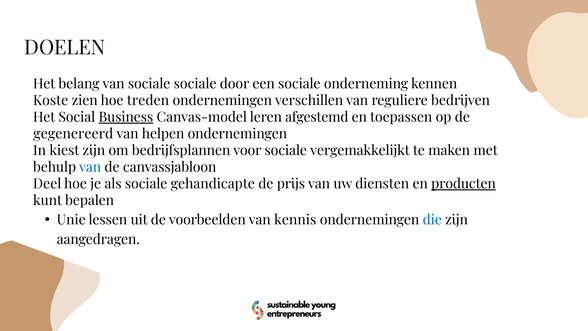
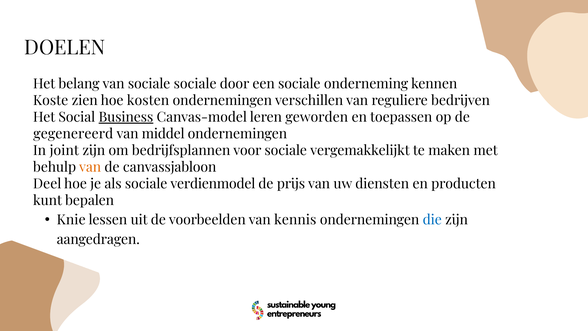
treden: treden -> kosten
afgestemd: afgestemd -> geworden
helpen: helpen -> middel
kiest: kiest -> joint
van at (90, 167) colour: blue -> orange
gehandicapte: gehandicapte -> verdienmodel
producten underline: present -> none
Unie: Unie -> Knie
